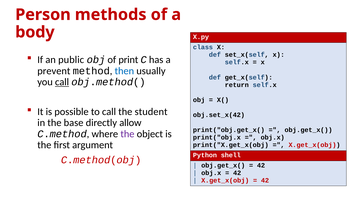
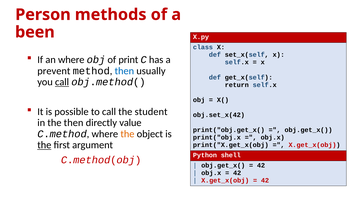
body: body -> been
an public: public -> where
the base: base -> then
allow: allow -> value
the at (127, 134) colour: purple -> orange
the at (44, 145) underline: none -> present
